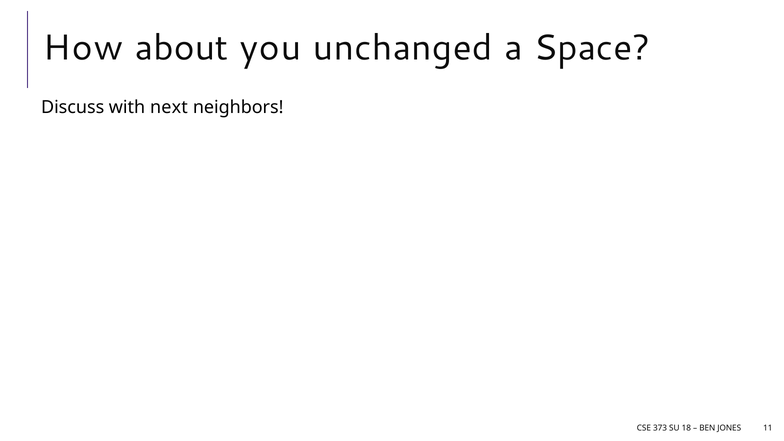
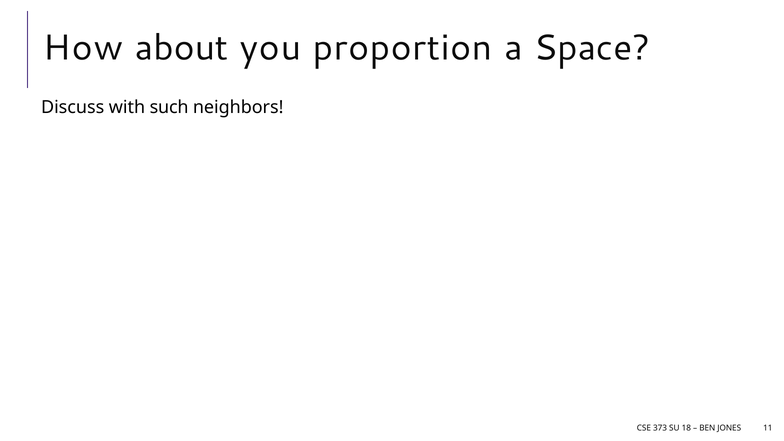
unchanged: unchanged -> proportion
next: next -> such
